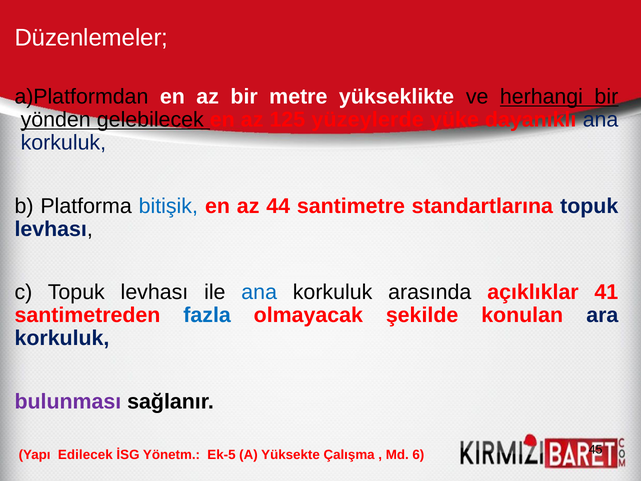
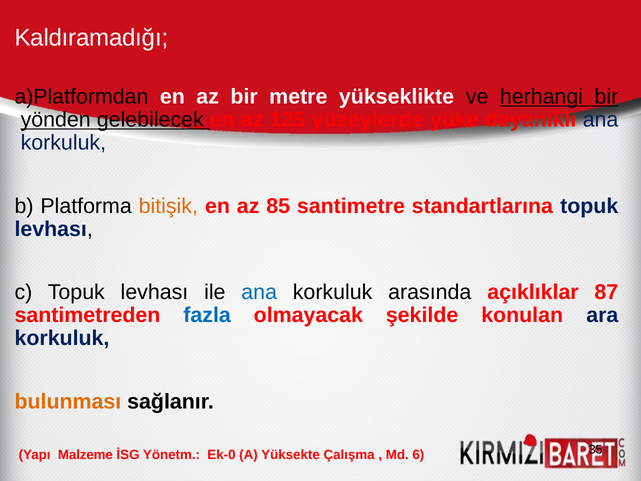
Düzenlemeler: Düzenlemeler -> Kaldıramadığı
bitişik colour: blue -> orange
44: 44 -> 85
41: 41 -> 87
bulunması colour: purple -> orange
Edilecek: Edilecek -> Malzeme
Ek-5: Ek-5 -> Ek-0
45: 45 -> 35
